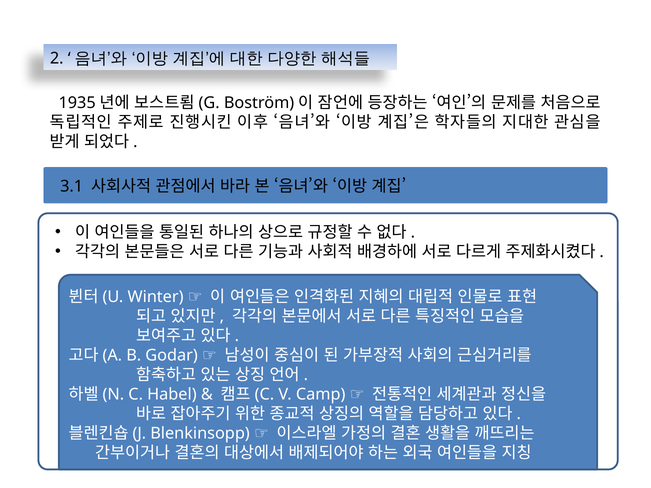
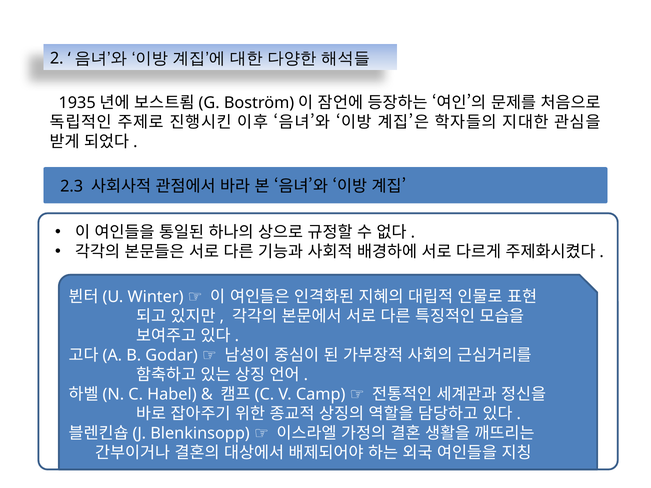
3.1: 3.1 -> 2.3
